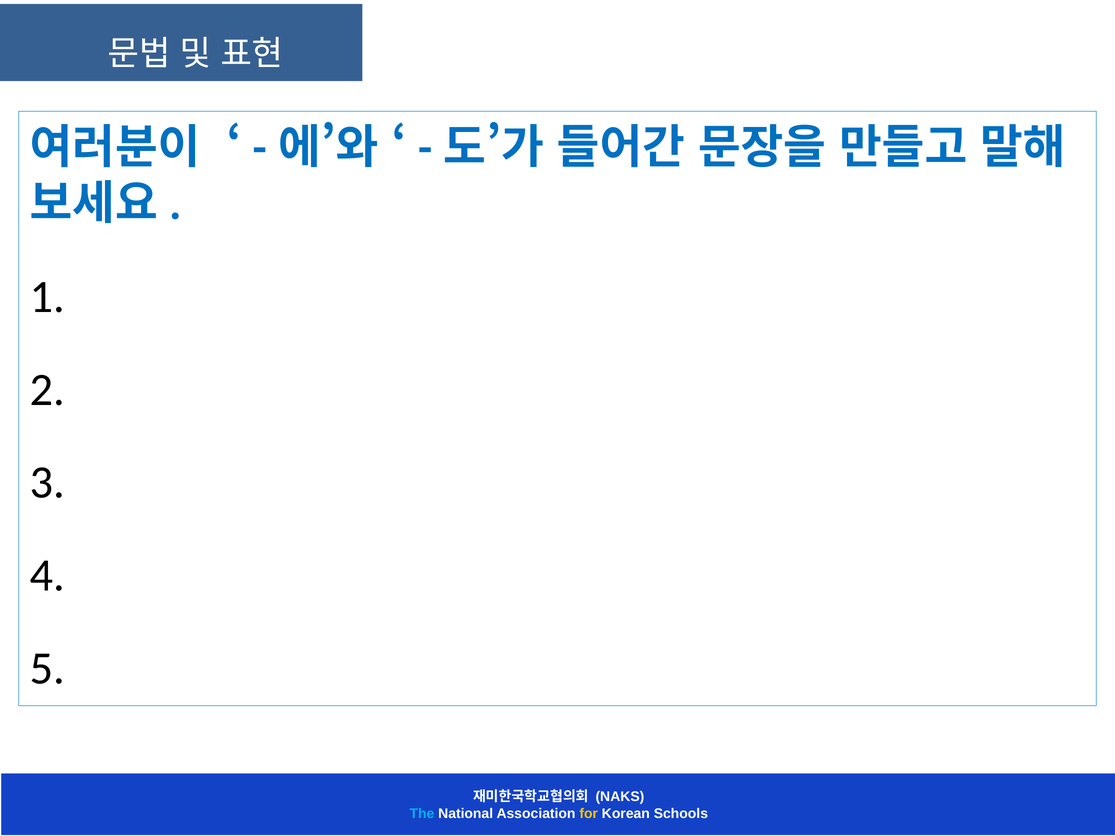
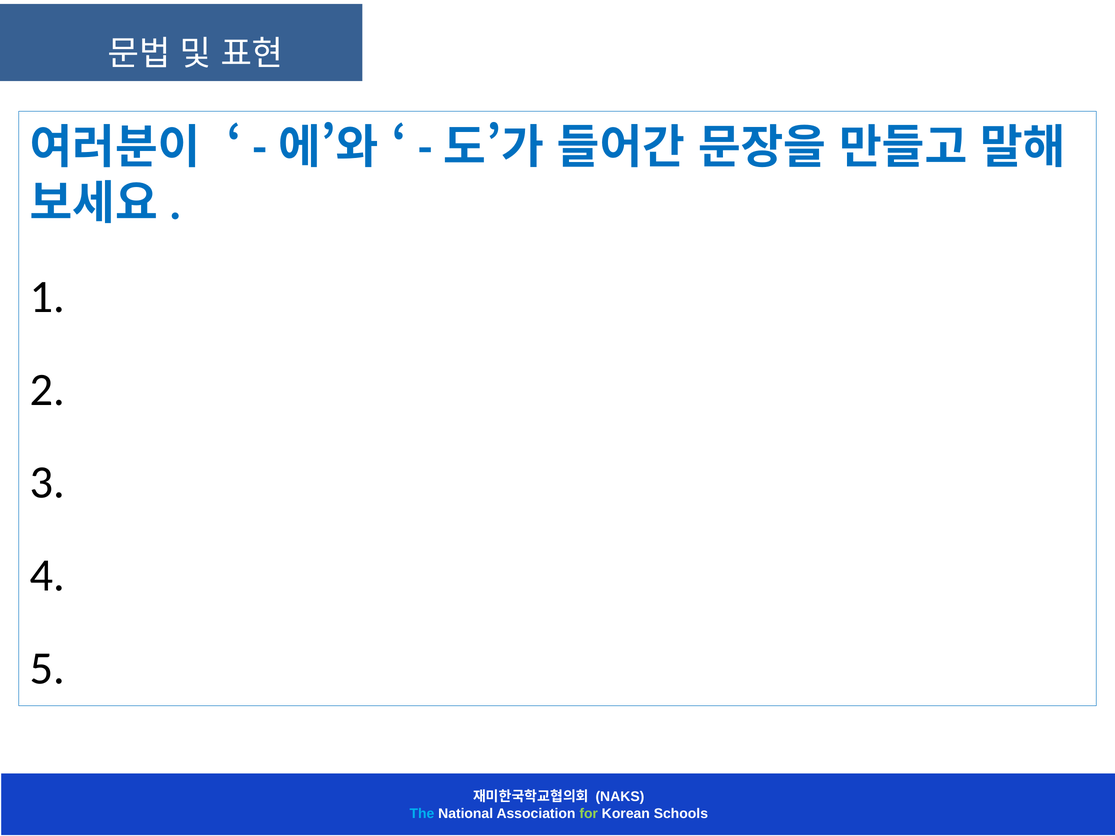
for colour: yellow -> light green
